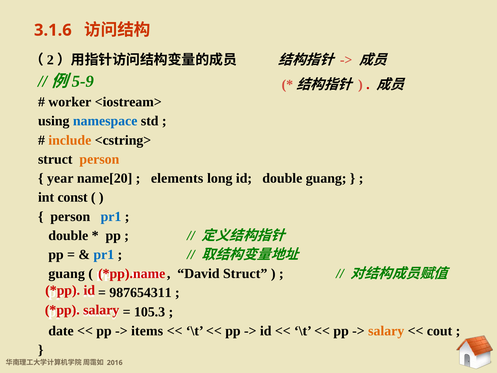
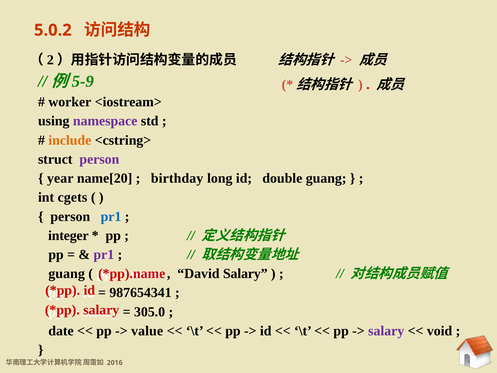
3.1.6: 3.1.6 -> 5.0.2
namespace colour: blue -> purple
person at (99, 159) colour: orange -> purple
elements: elements -> birthday
const: const -> cgets
double at (68, 235): double -> integer
pr1 at (104, 254) colour: blue -> purple
David Struct: Struct -> Salary
987654311: 987654311 -> 987654341
105.3: 105.3 -> 305.0
items: items -> value
salary at (386, 331) colour: orange -> purple
cout: cout -> void
